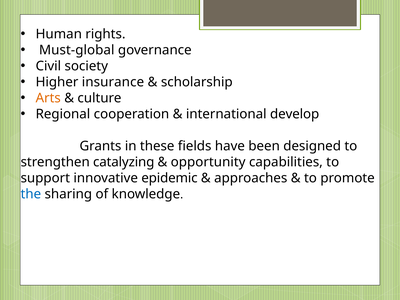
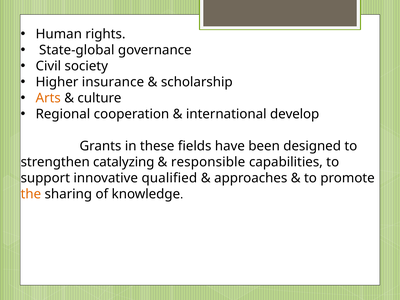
Must-global: Must-global -> State-global
opportunity: opportunity -> responsible
epidemic: epidemic -> qualified
the colour: blue -> orange
